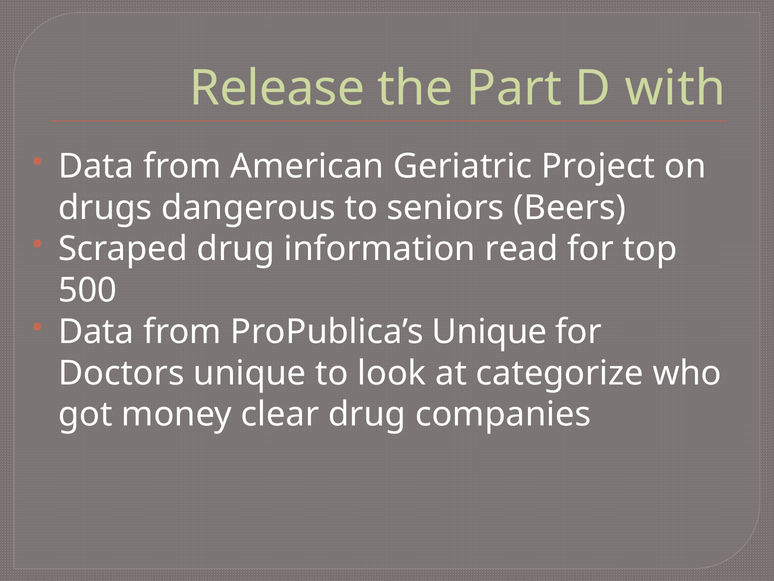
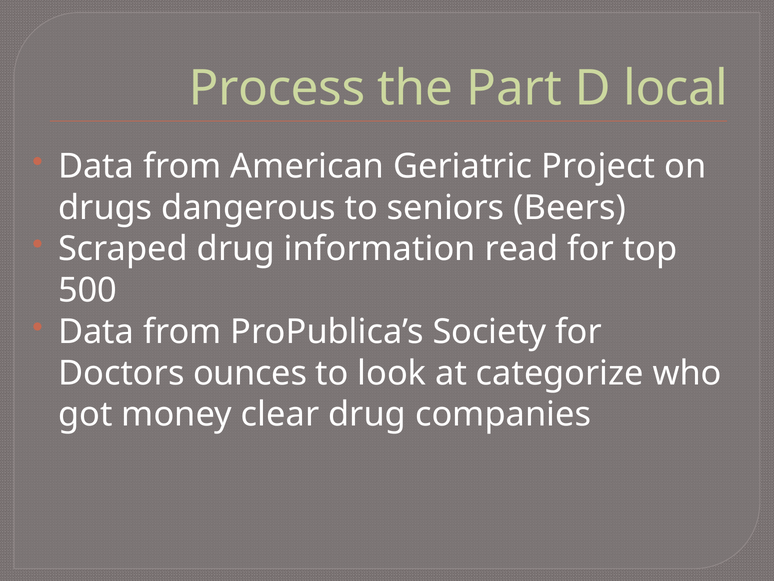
Release: Release -> Process
with: with -> local
ProPublica’s Unique: Unique -> Society
Doctors unique: unique -> ounces
